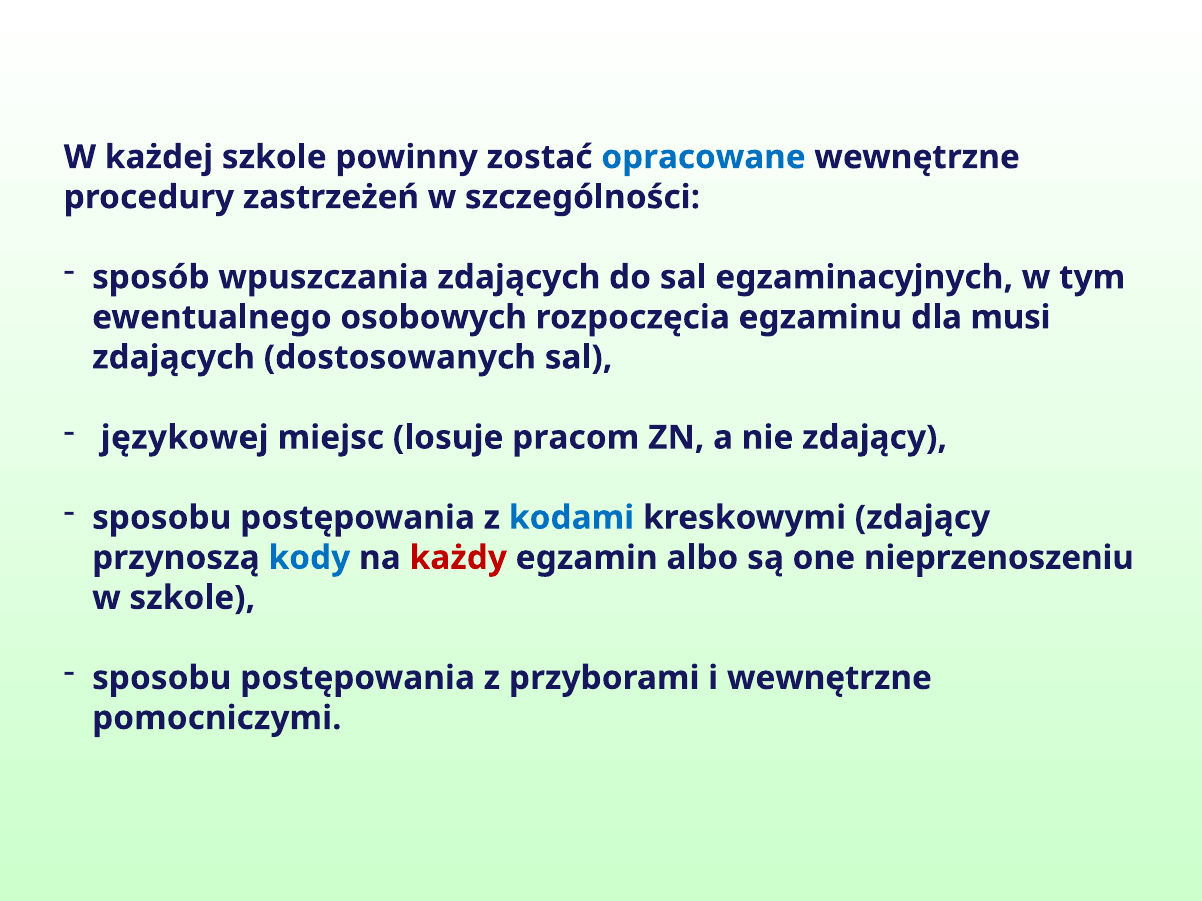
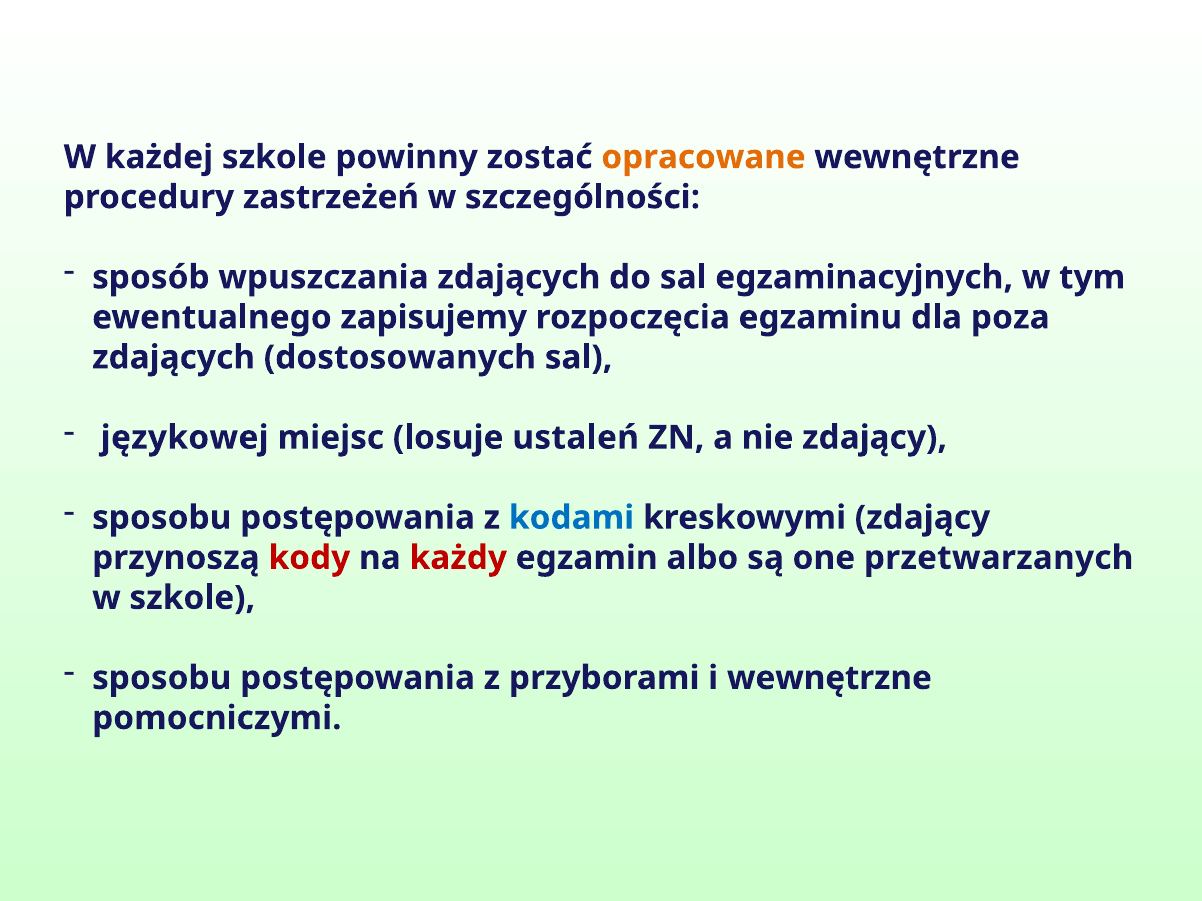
opracowane colour: blue -> orange
osobowych: osobowych -> zapisujemy
musi: musi -> poza
pracom: pracom -> ustaleń
kody colour: blue -> red
nieprzenoszeniu: nieprzenoszeniu -> przetwarzanych
